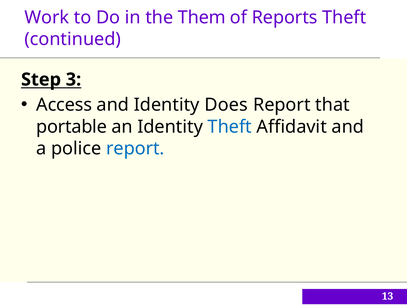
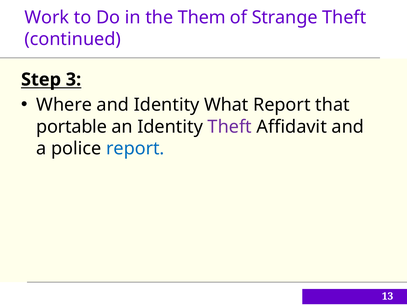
Reports: Reports -> Strange
Access: Access -> Where
Does: Does -> What
Theft at (230, 126) colour: blue -> purple
